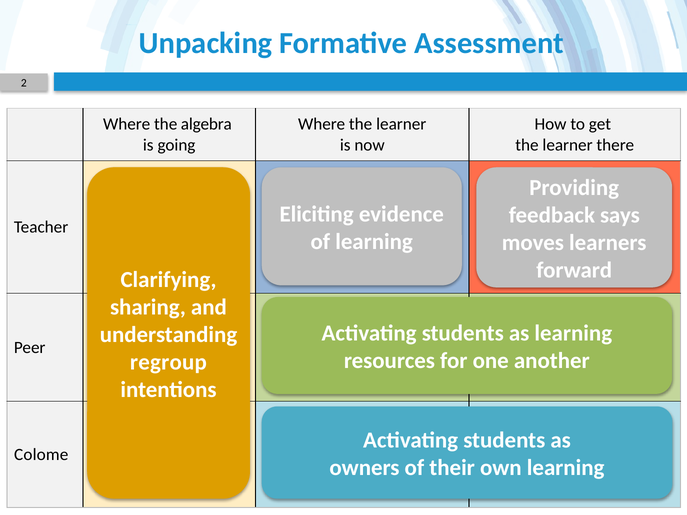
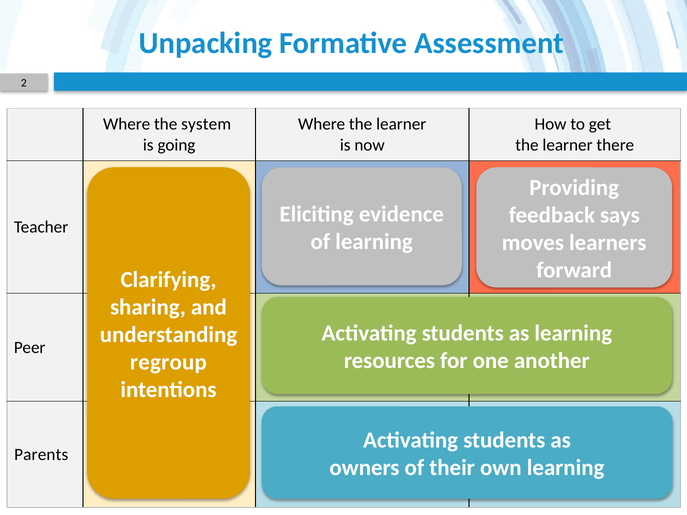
algebra: algebra -> system
Colome: Colome -> Parents
